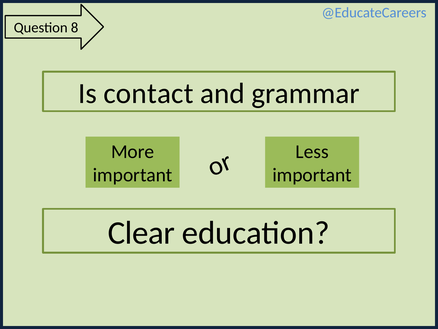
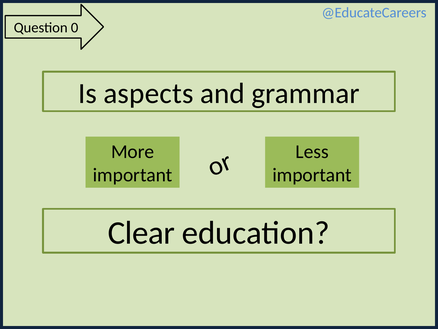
8: 8 -> 0
contact: contact -> aspects
